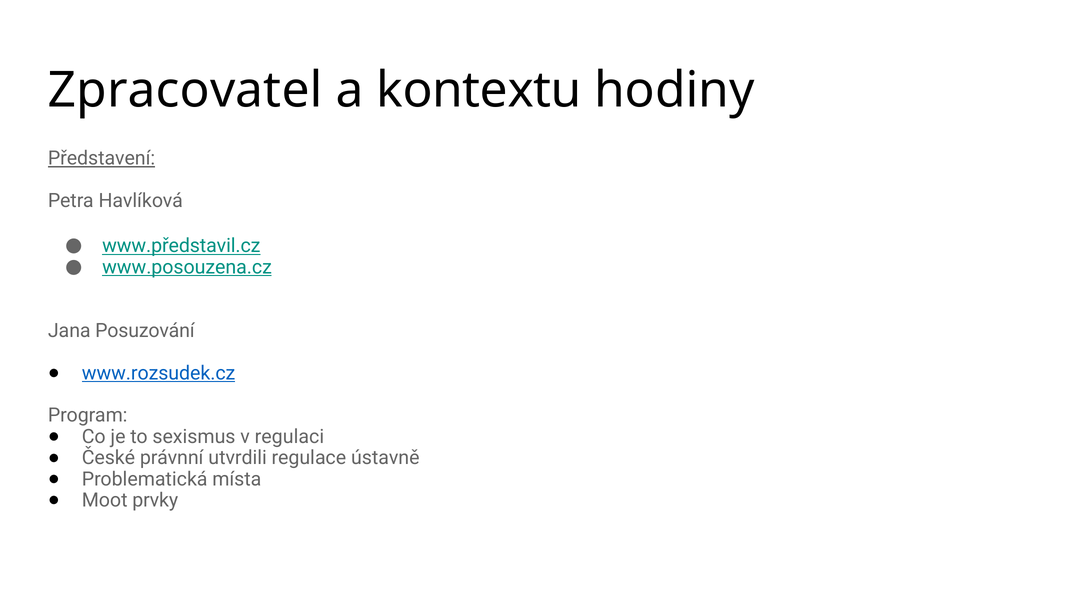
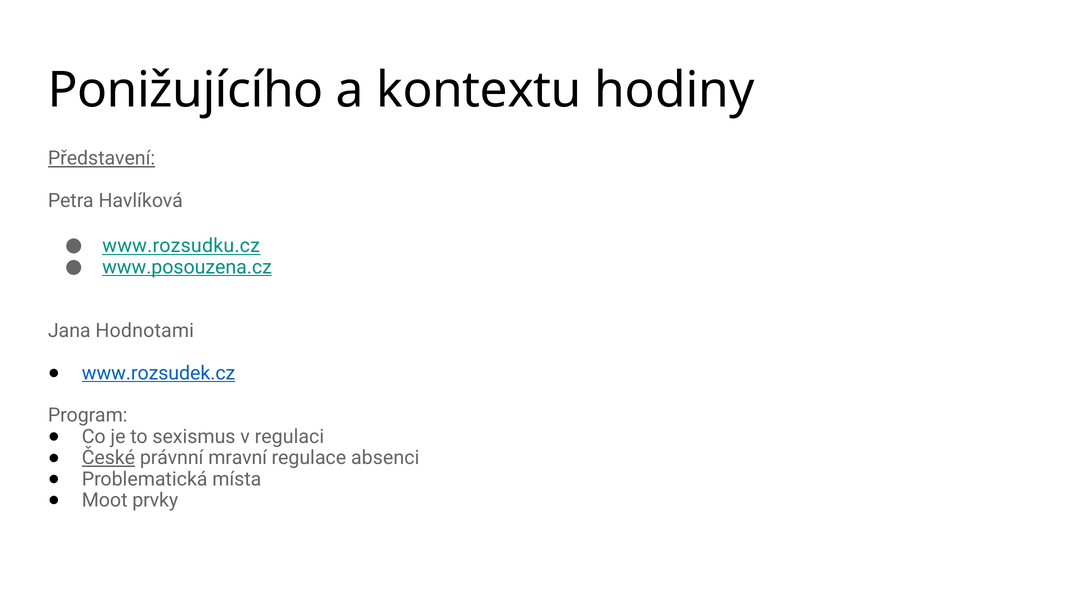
Zpracovatel: Zpracovatel -> Ponižujícího
www.představil.cz: www.představil.cz -> www.rozsudku.cz
Posuzování: Posuzování -> Hodnotami
České underline: none -> present
utvrdili: utvrdili -> mravní
ústavně: ústavně -> absenci
